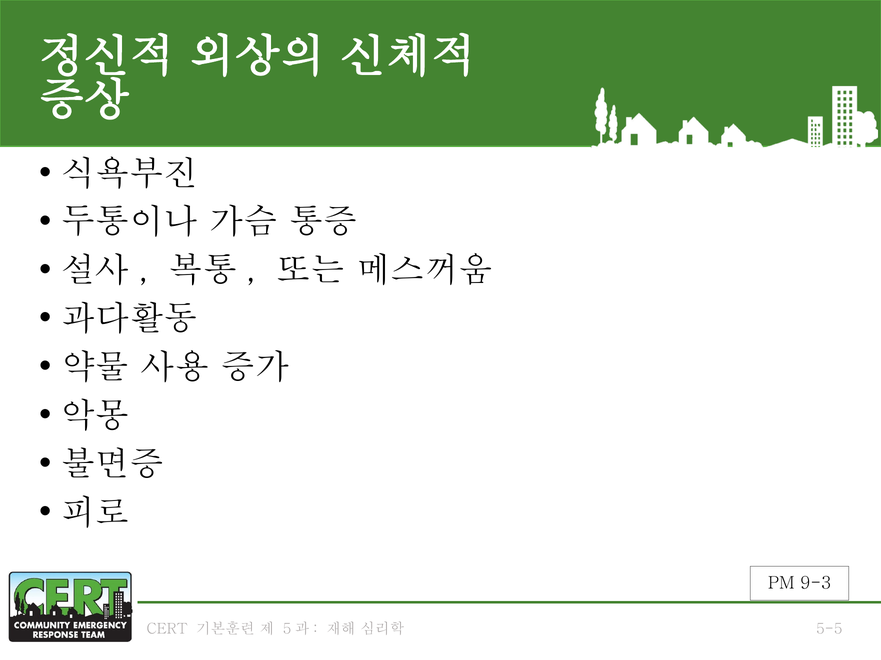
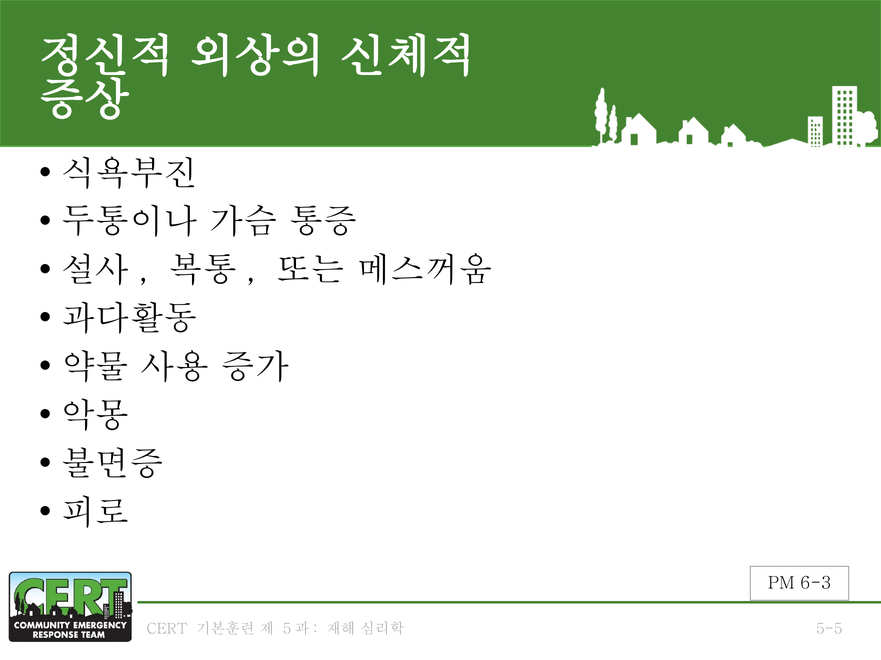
9-3: 9-3 -> 6-3
